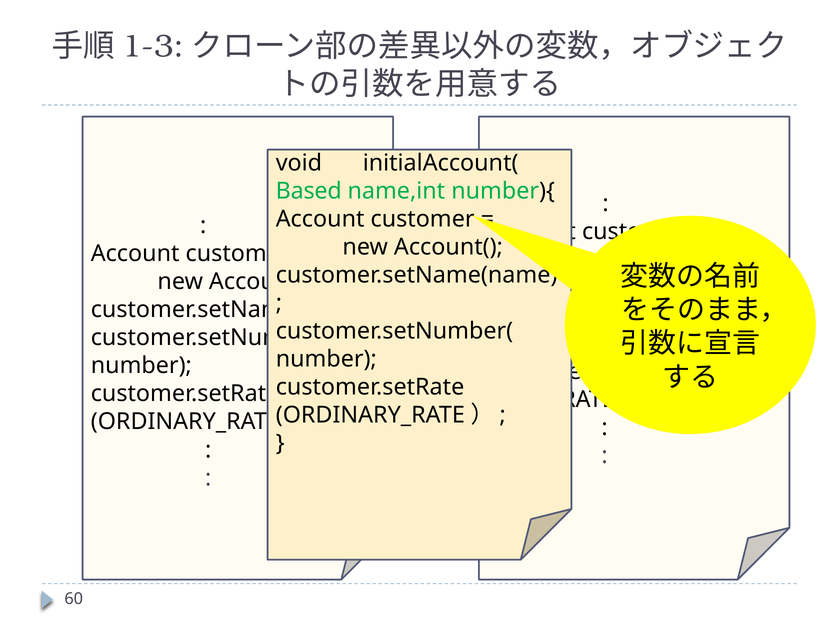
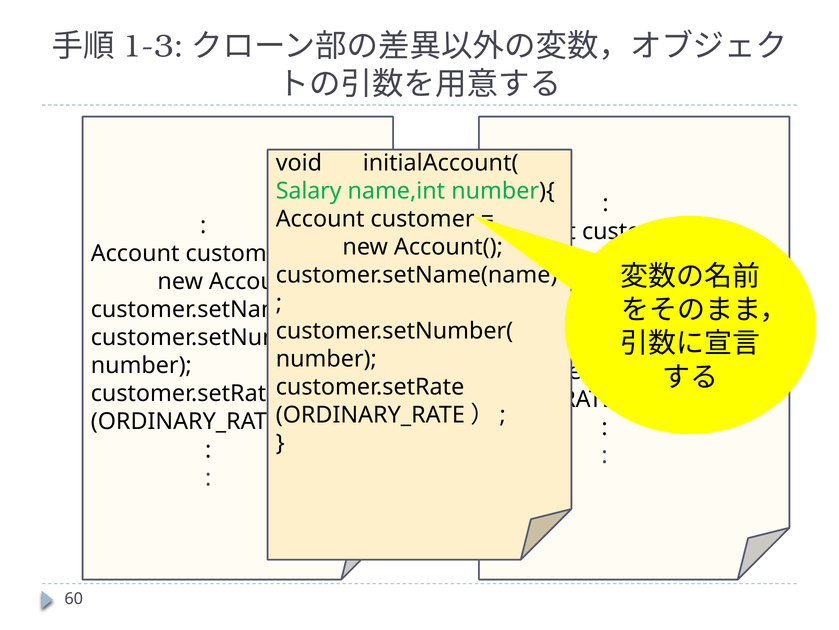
Based: Based -> Salary
